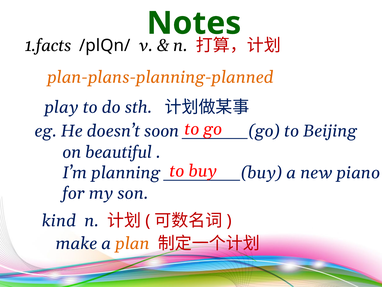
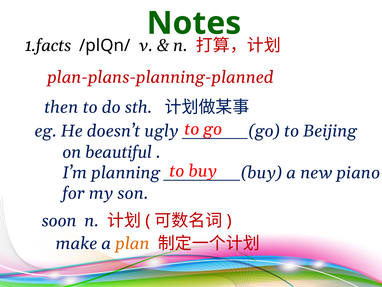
plan-plans-planning-planned colour: orange -> red
play: play -> then
soon: soon -> ugly
kind: kind -> soon
